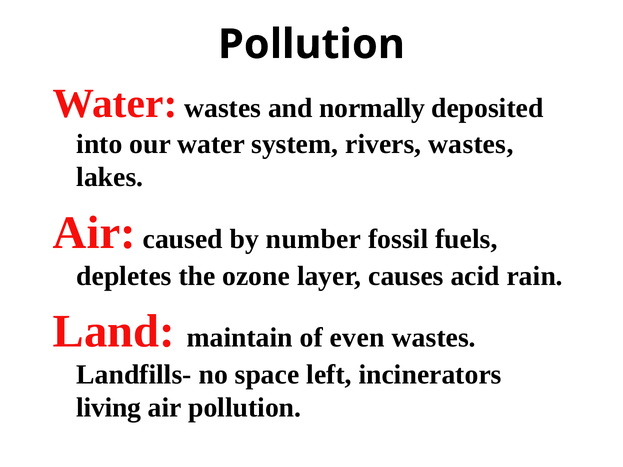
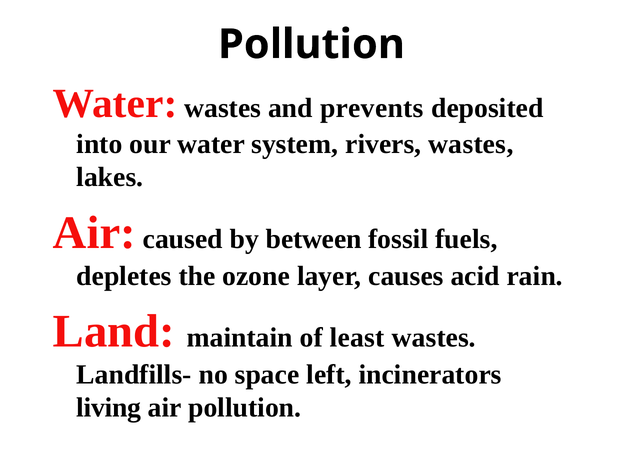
normally: normally -> prevents
number: number -> between
even: even -> least
